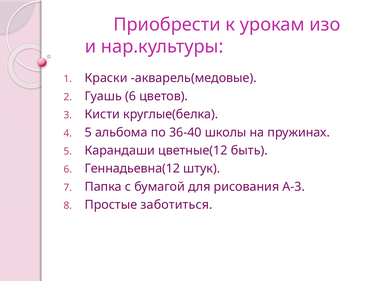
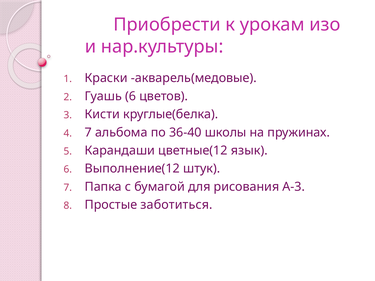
5 at (88, 133): 5 -> 7
быть: быть -> язык
Геннадьевна(12: Геннадьевна(12 -> Выполнение(12
